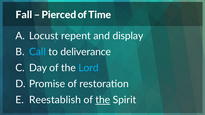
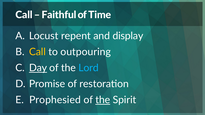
Fall at (24, 15): Fall -> Call
Pierced: Pierced -> Faithful
Call at (37, 52) colour: light blue -> yellow
deliverance: deliverance -> outpouring
Day underline: none -> present
Reestablish: Reestablish -> Prophesied
